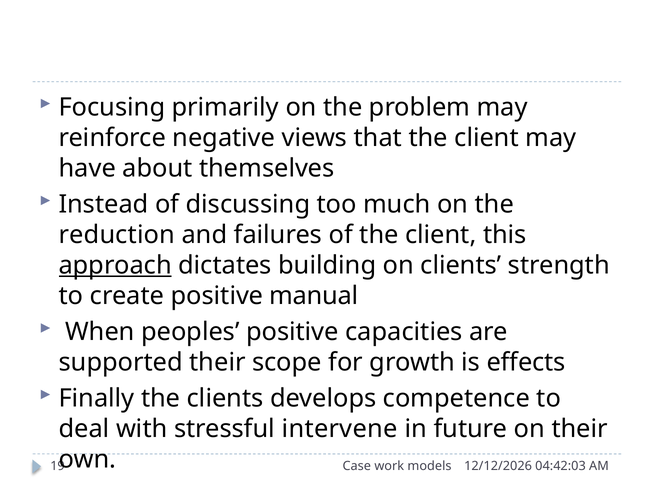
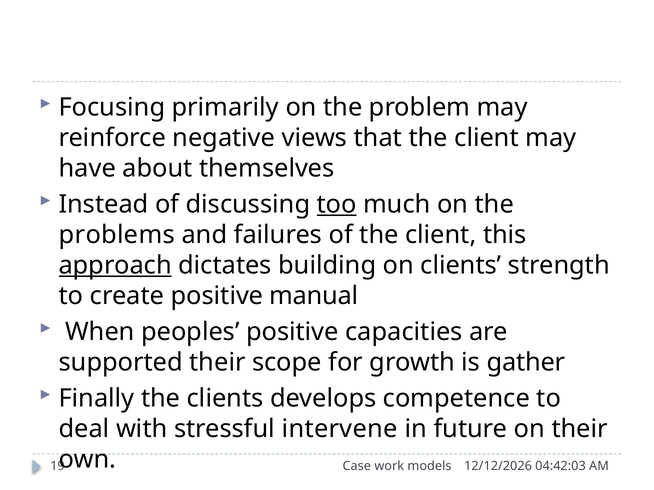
too underline: none -> present
reduction: reduction -> problems
effects: effects -> gather
